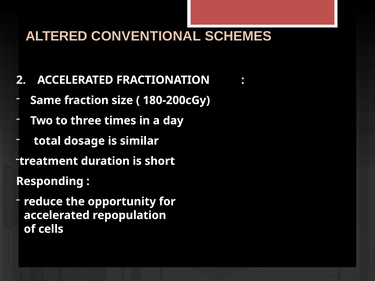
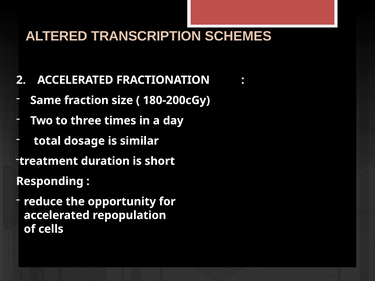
CONVENTIONAL: CONVENTIONAL -> TRANSCRIPTION
